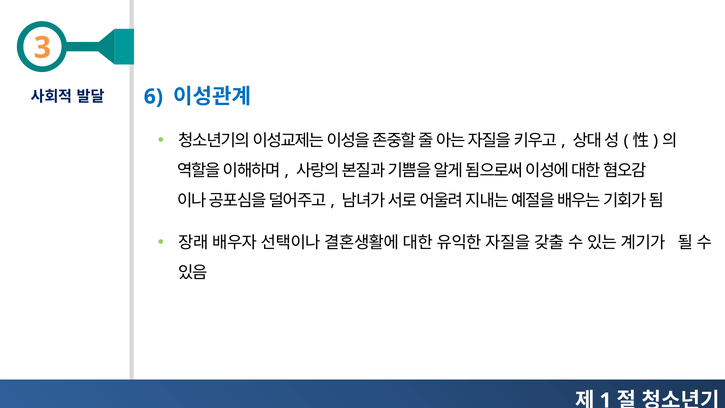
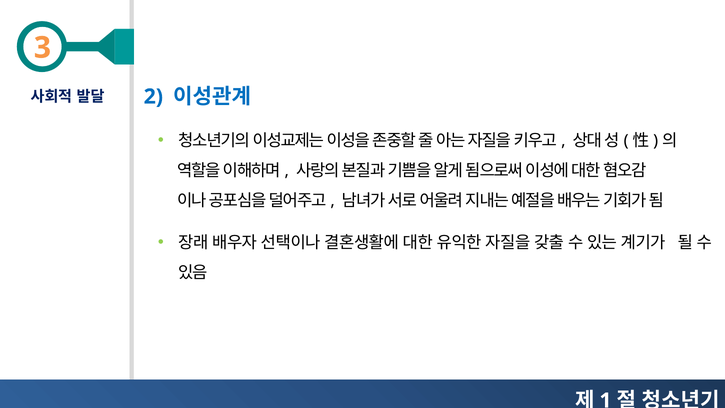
6: 6 -> 2
